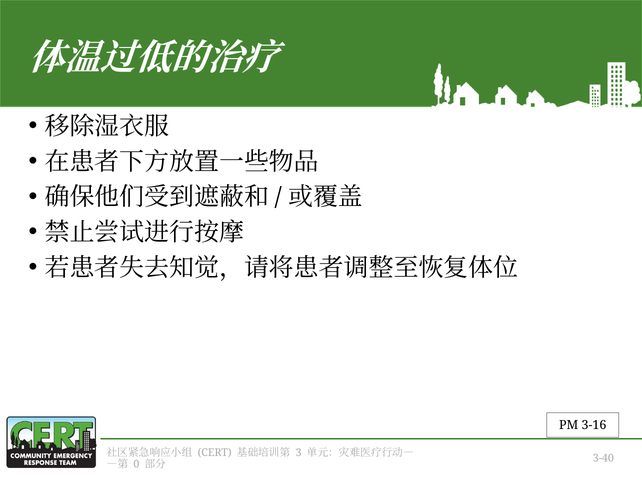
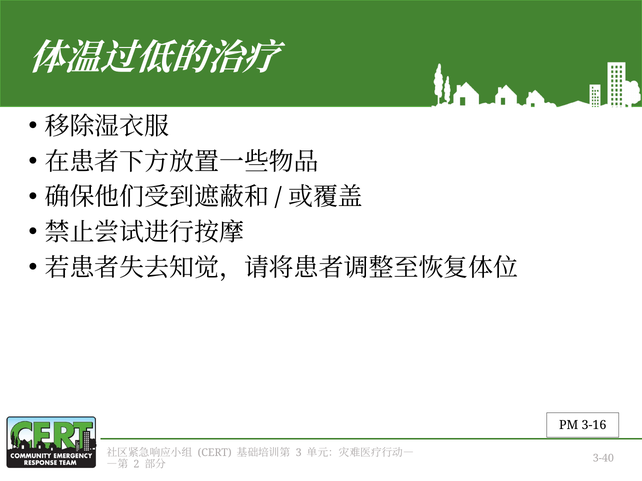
0: 0 -> 2
